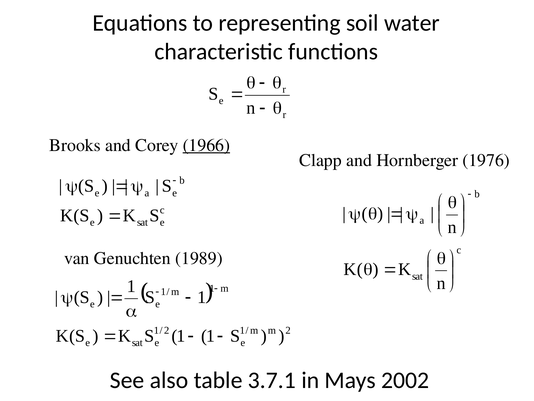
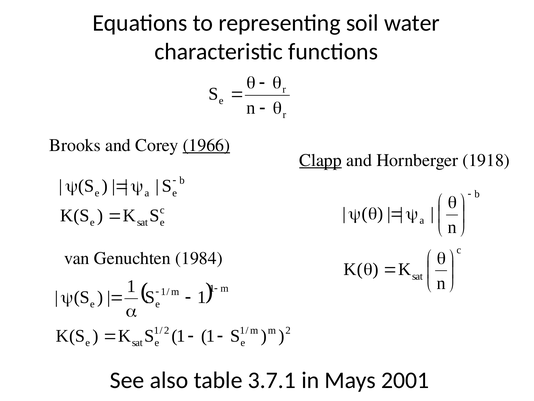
Clapp underline: none -> present
1976: 1976 -> 1918
1989: 1989 -> 1984
2002: 2002 -> 2001
